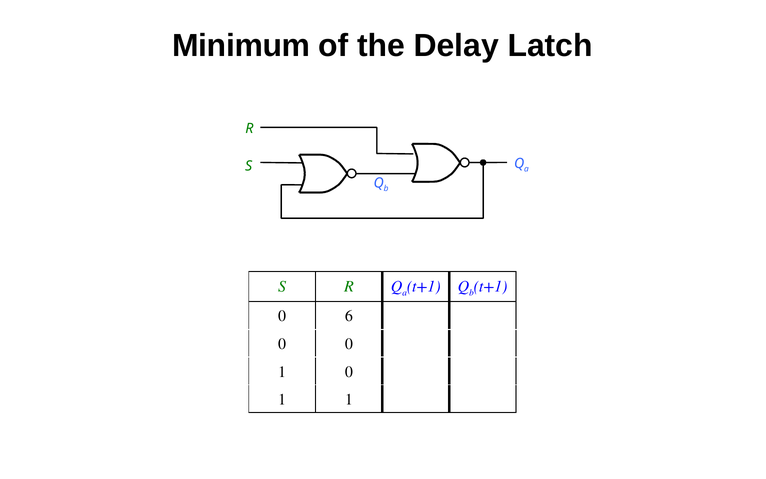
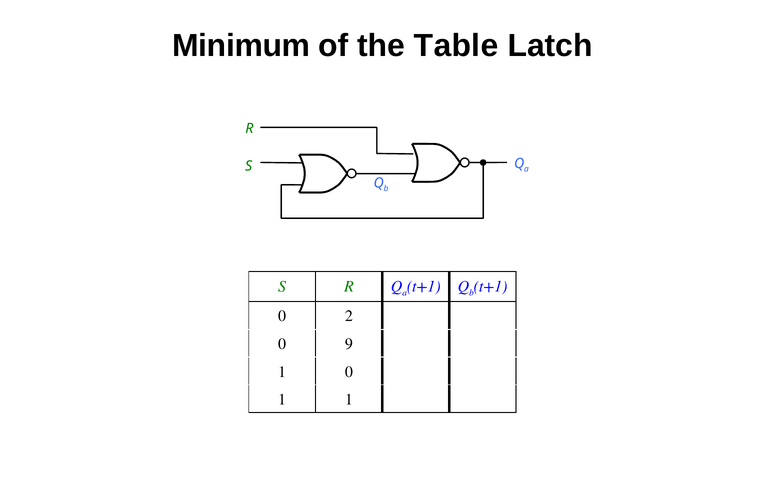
Delay: Delay -> Table
6: 6 -> 2
0 0: 0 -> 9
